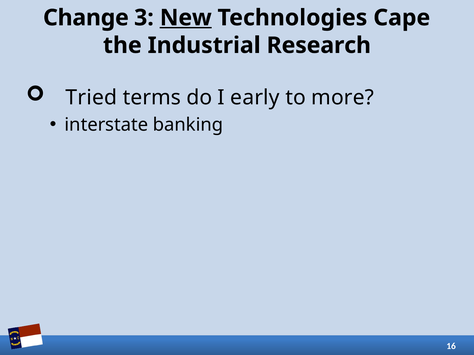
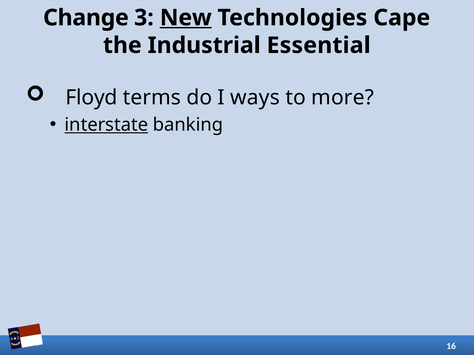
Research: Research -> Essential
Tried: Tried -> Floyd
early: early -> ways
interstate underline: none -> present
